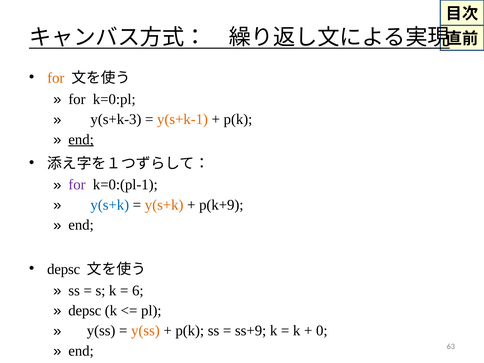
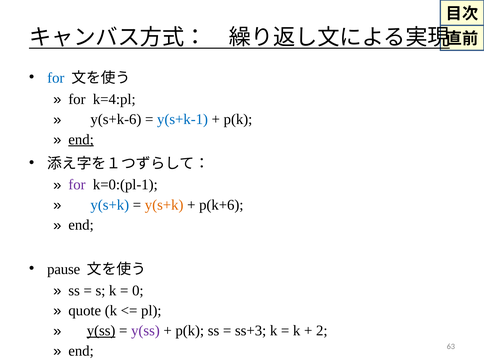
for at (56, 78) colour: orange -> blue
k=0:pl: k=0:pl -> k=4:pl
y(s+k-3: y(s+k-3 -> y(s+k-6
y(s+k-1 colour: orange -> blue
p(k+9: p(k+9 -> p(k+6
depsc at (64, 269): depsc -> pause
6: 6 -> 0
depsc at (85, 311): depsc -> quote
y(ss at (101, 331) underline: none -> present
y(ss at (145, 331) colour: orange -> purple
ss+9: ss+9 -> ss+3
0: 0 -> 2
